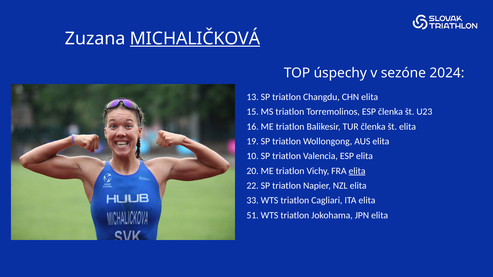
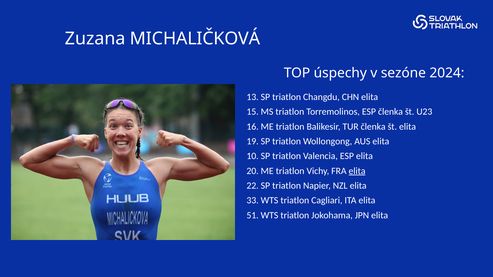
MICHALIČKOVÁ underline: present -> none
